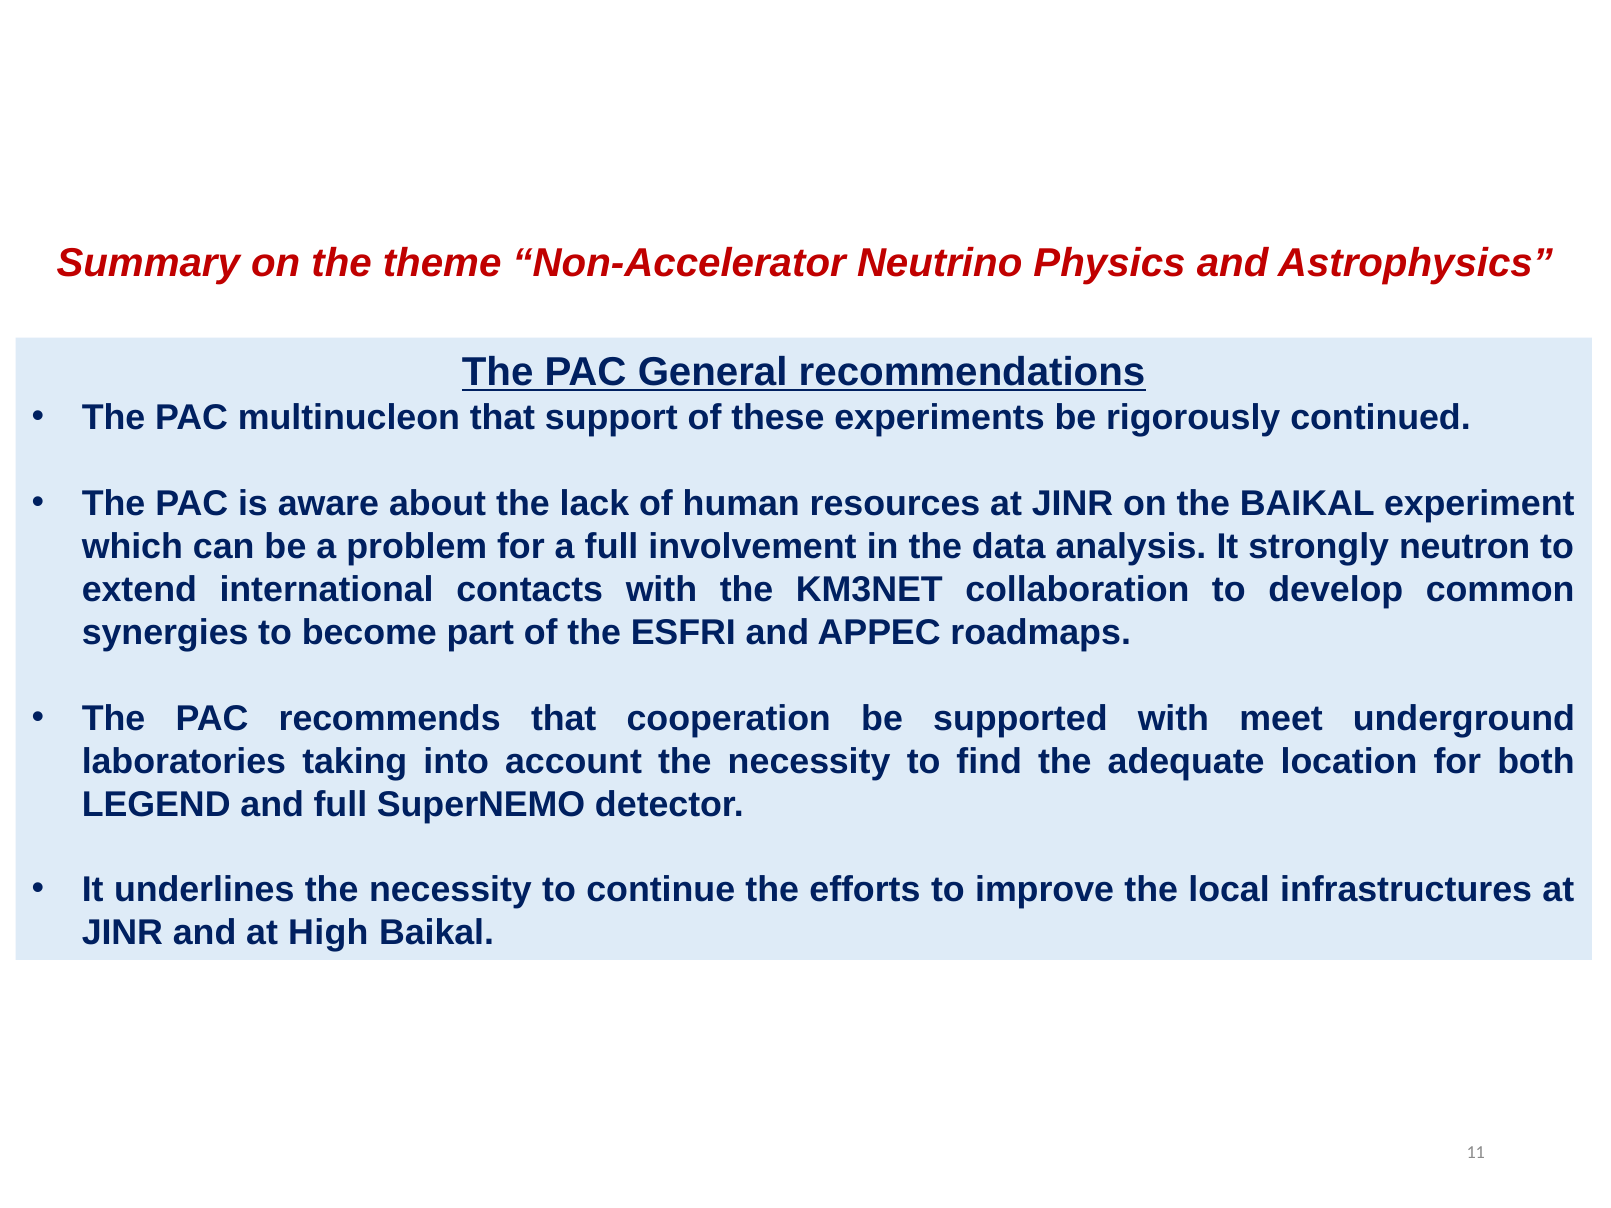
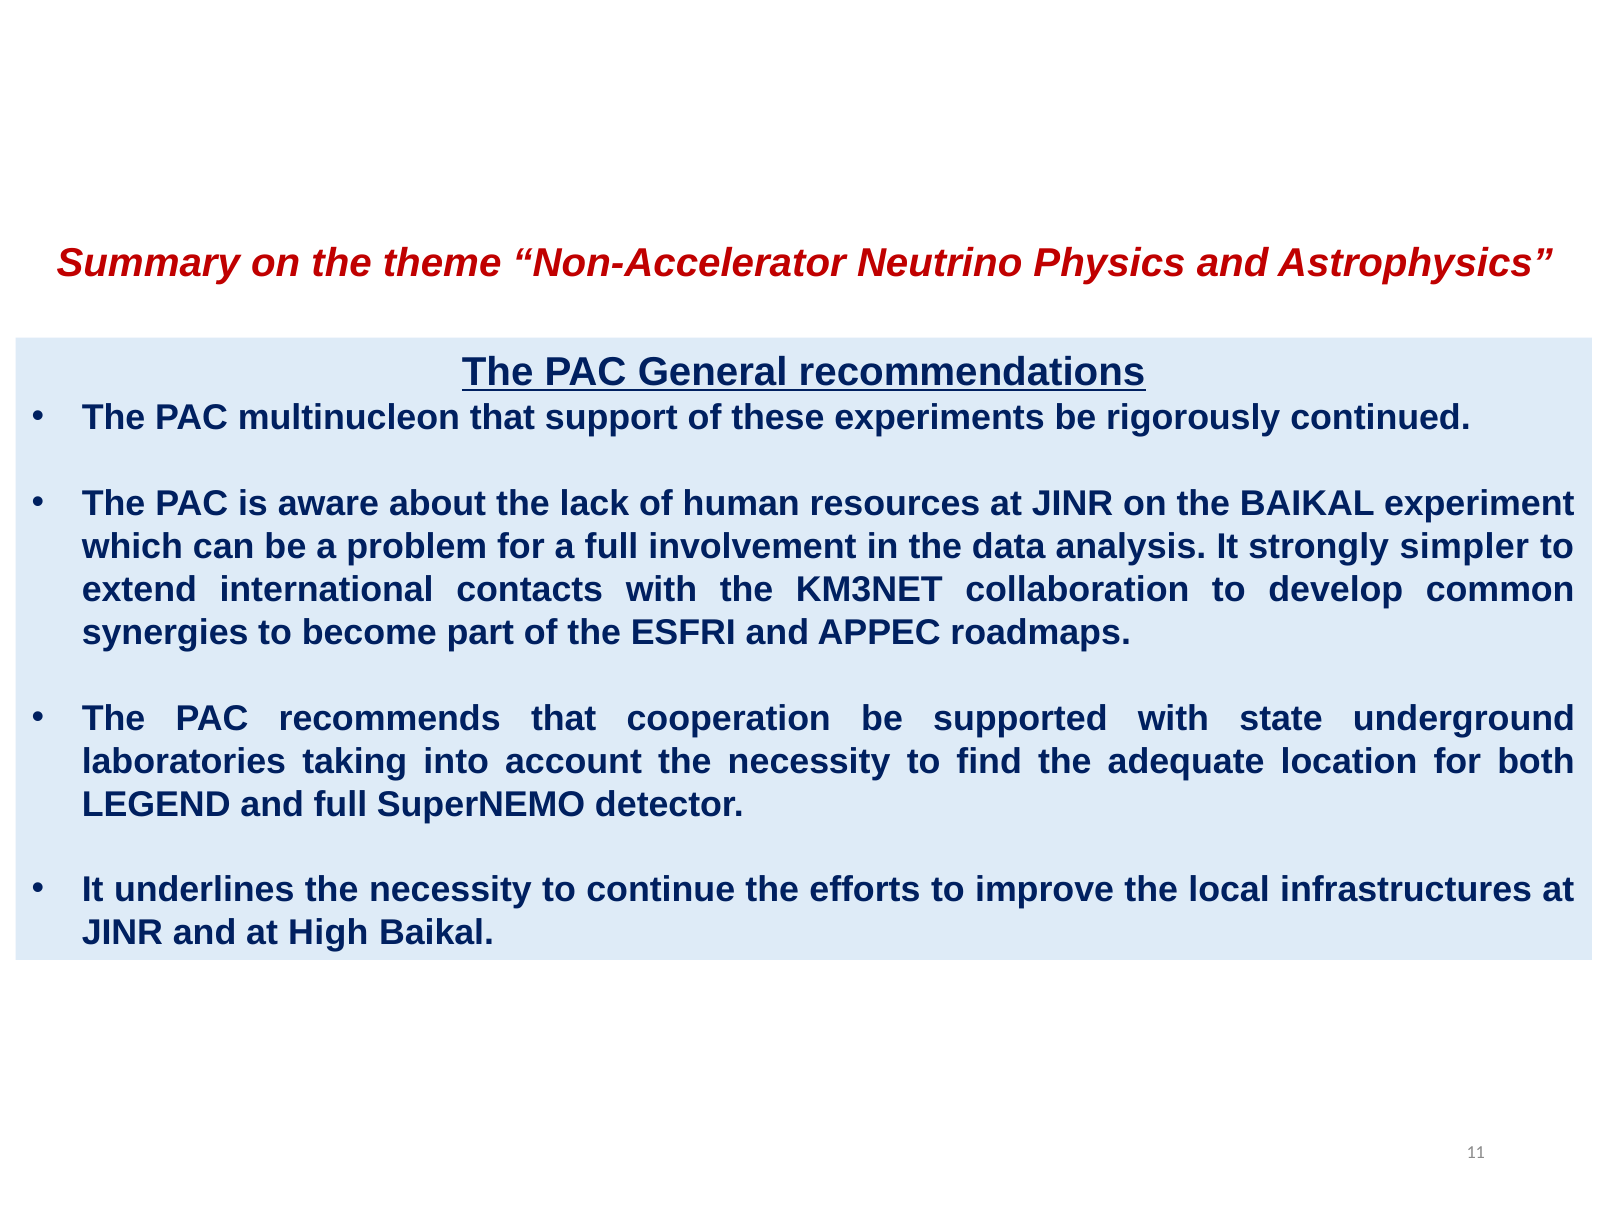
neutron: neutron -> simpler
meet: meet -> state
